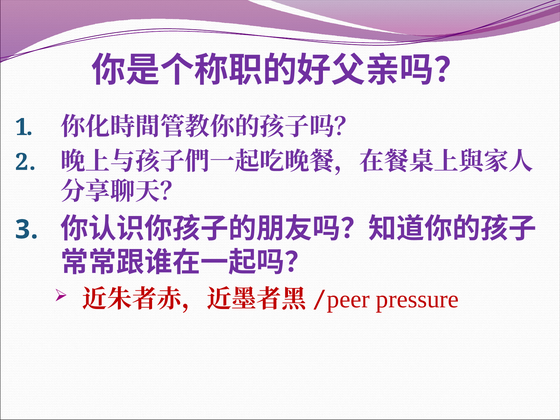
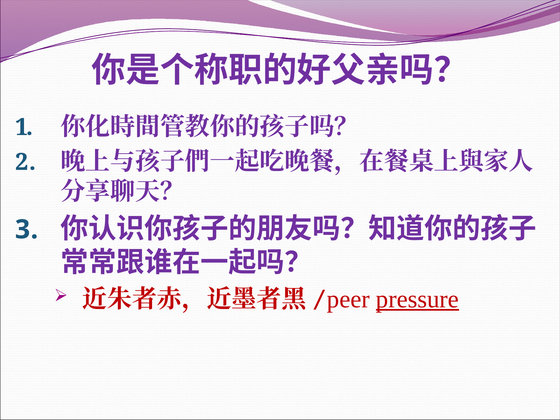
pressure underline: none -> present
